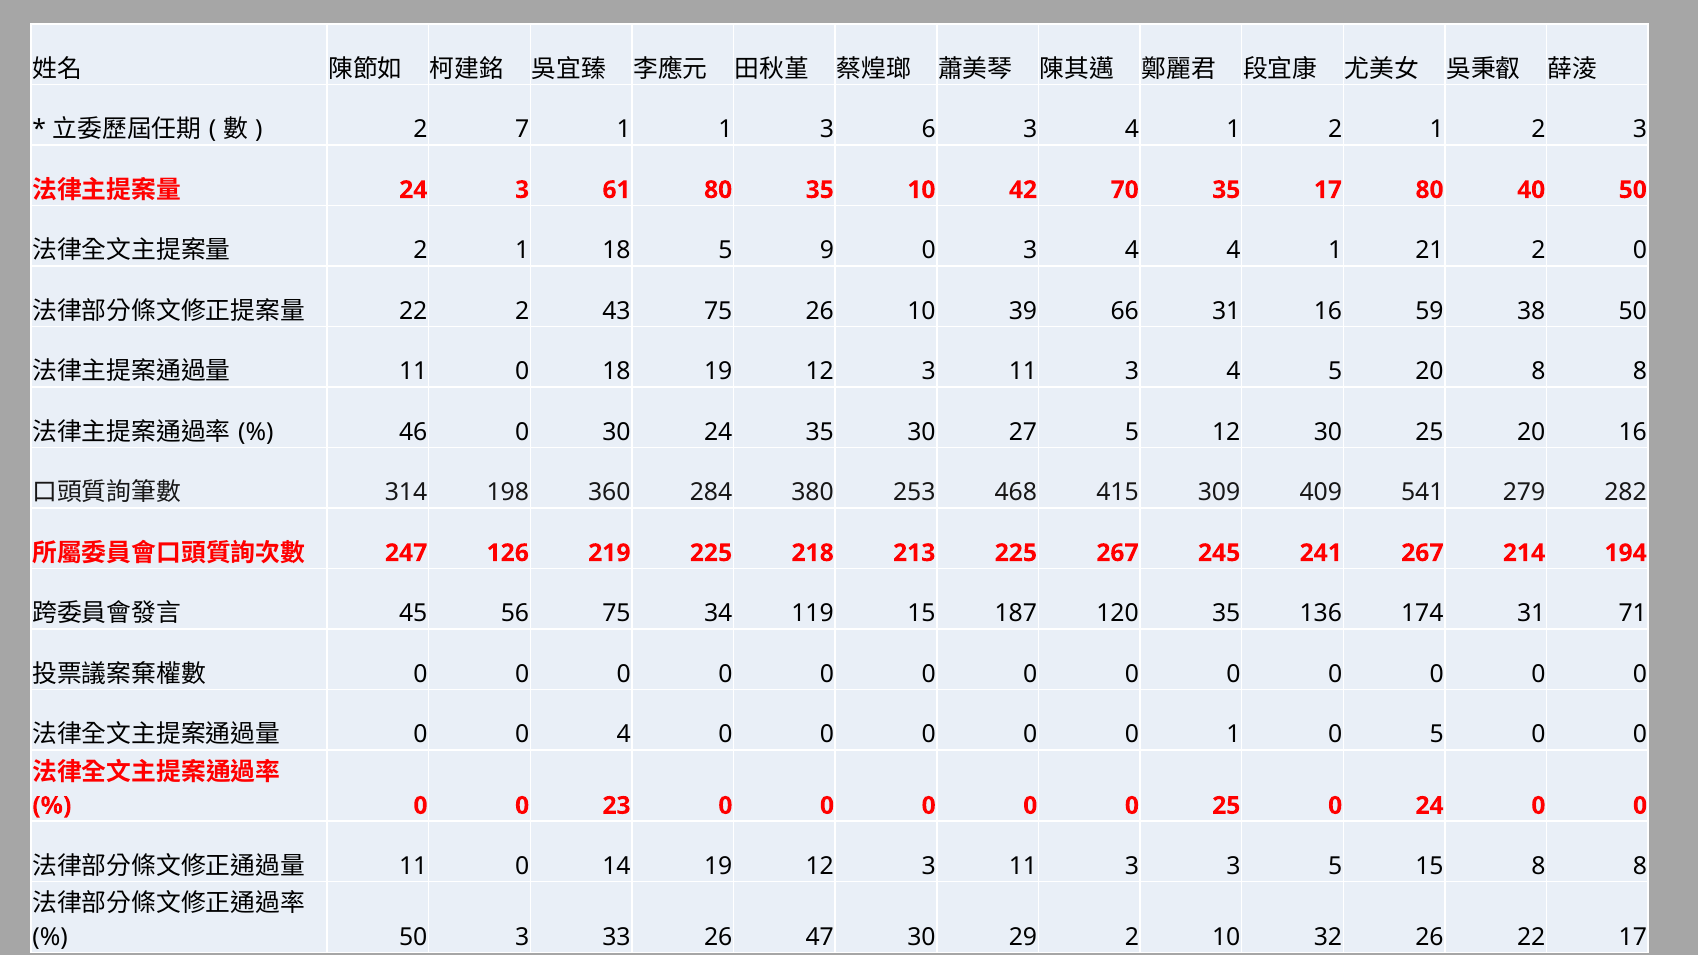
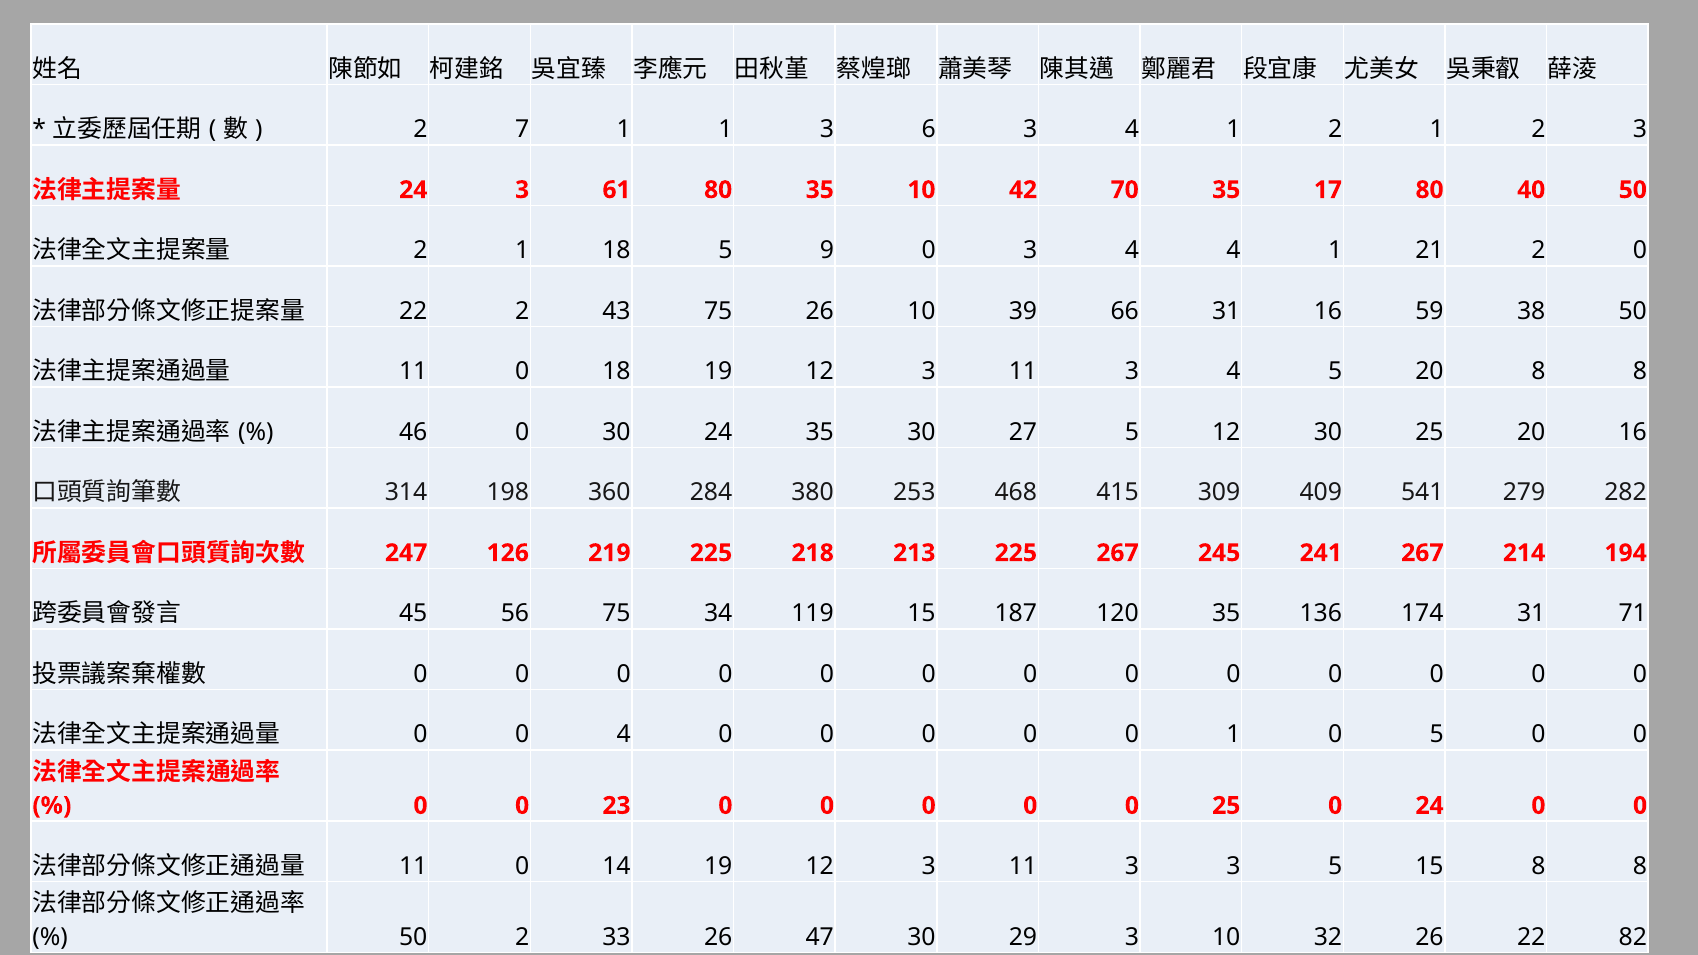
50 3: 3 -> 2
29 2: 2 -> 3
22 17: 17 -> 82
